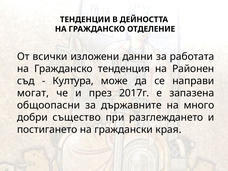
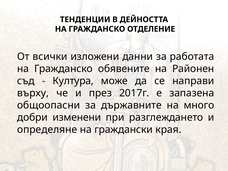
тенденция: тенденция -> обявените
могат: могат -> върху
същество: същество -> изменени
постигането: постигането -> определяне
